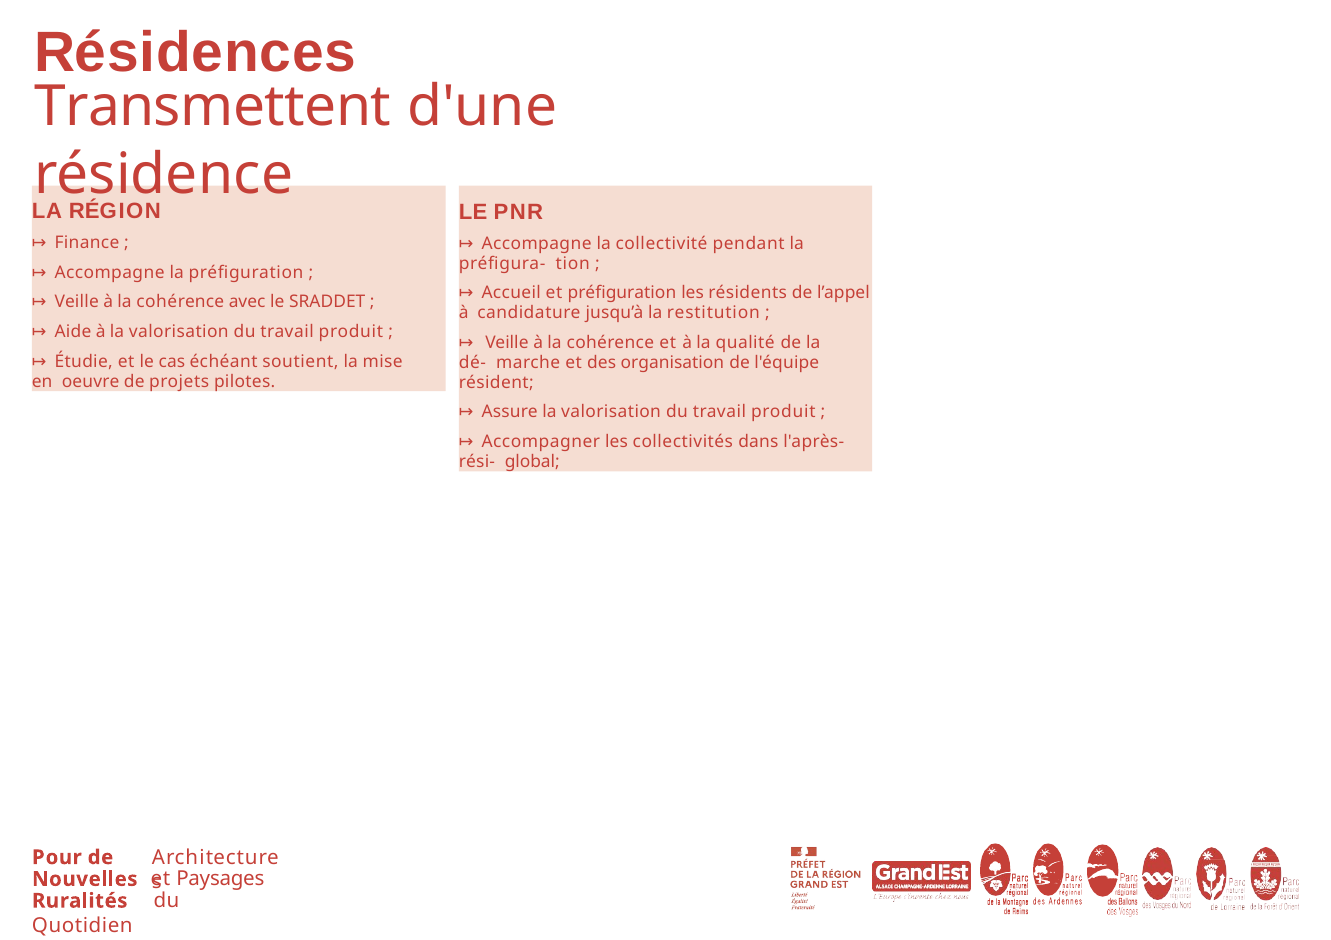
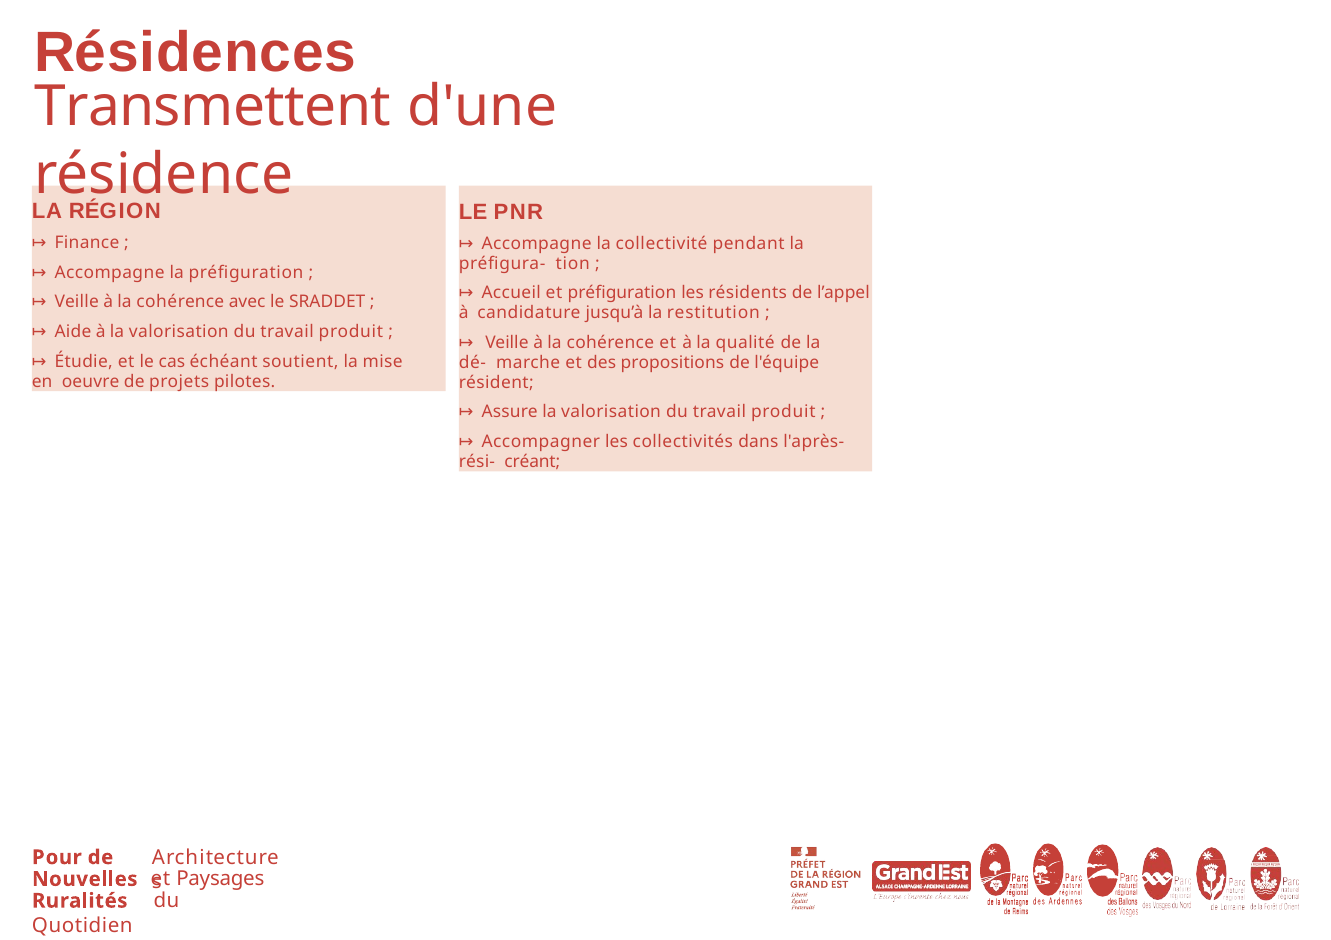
organisation: organisation -> propositions
global: global -> créant
